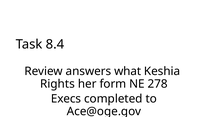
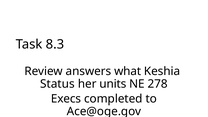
8.4: 8.4 -> 8.3
Rights: Rights -> Status
form: form -> units
